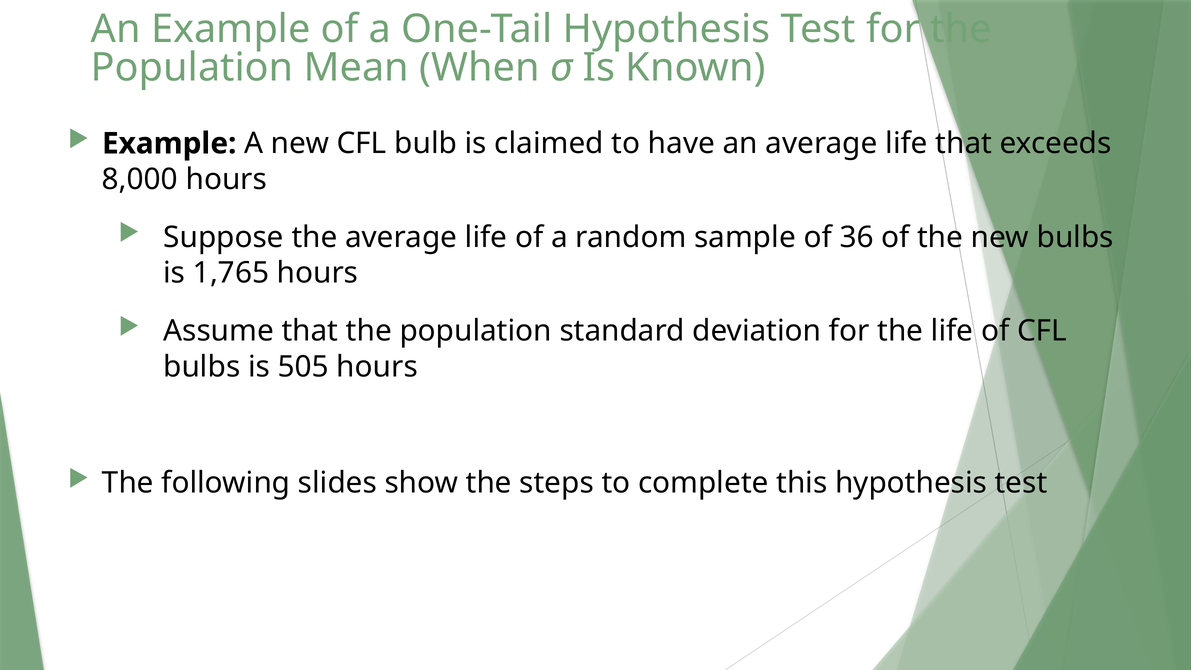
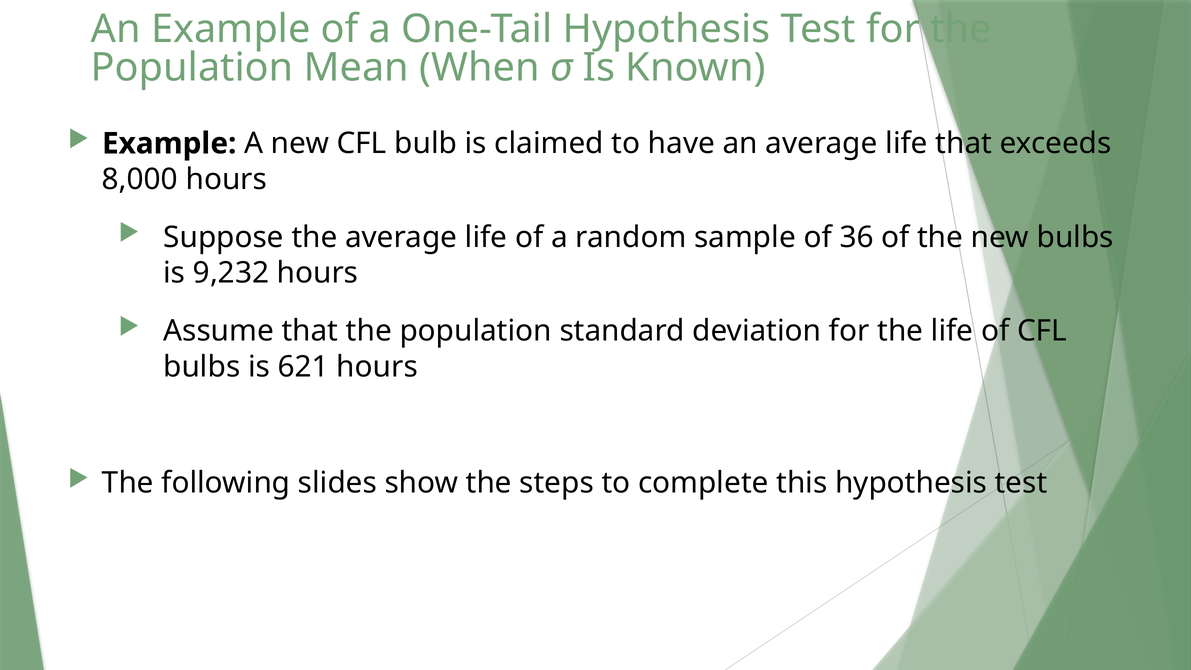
1,765: 1,765 -> 9,232
505: 505 -> 621
